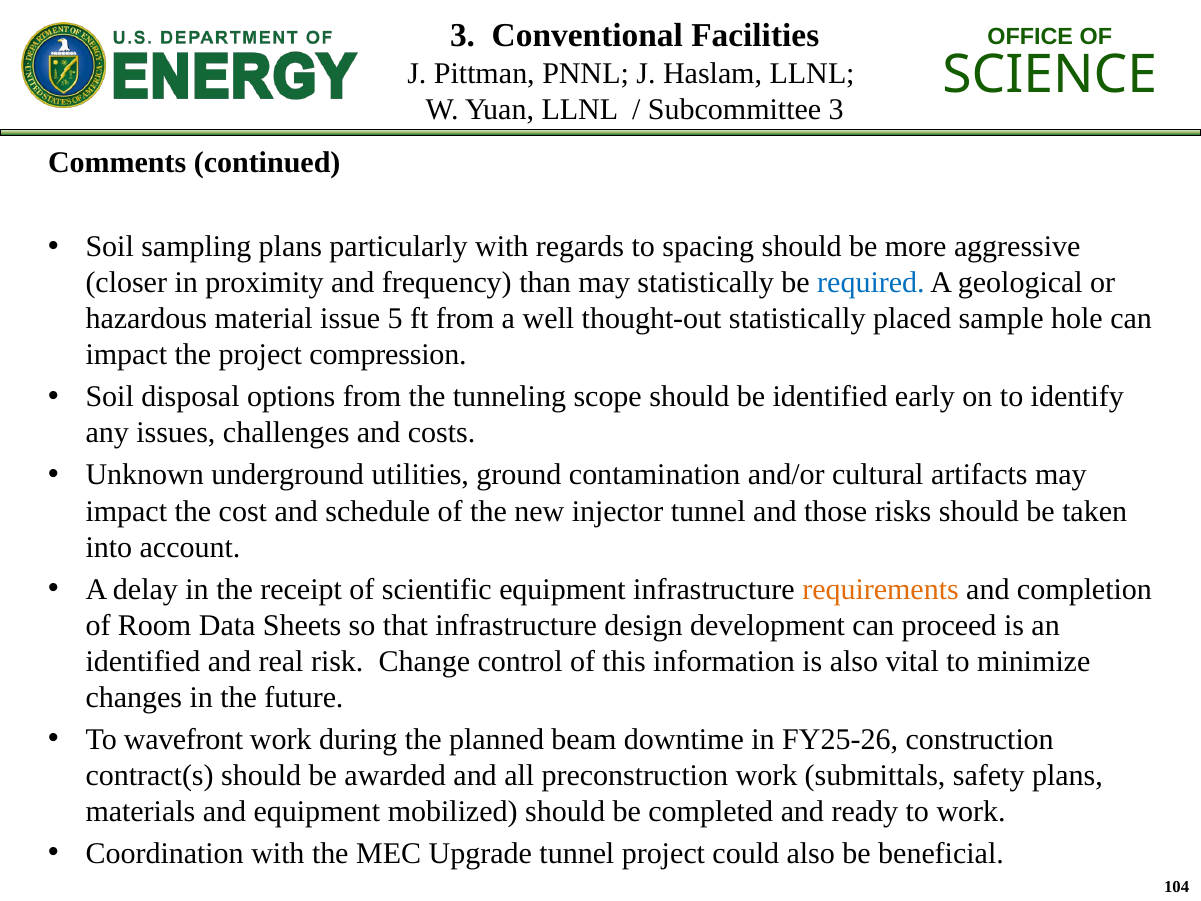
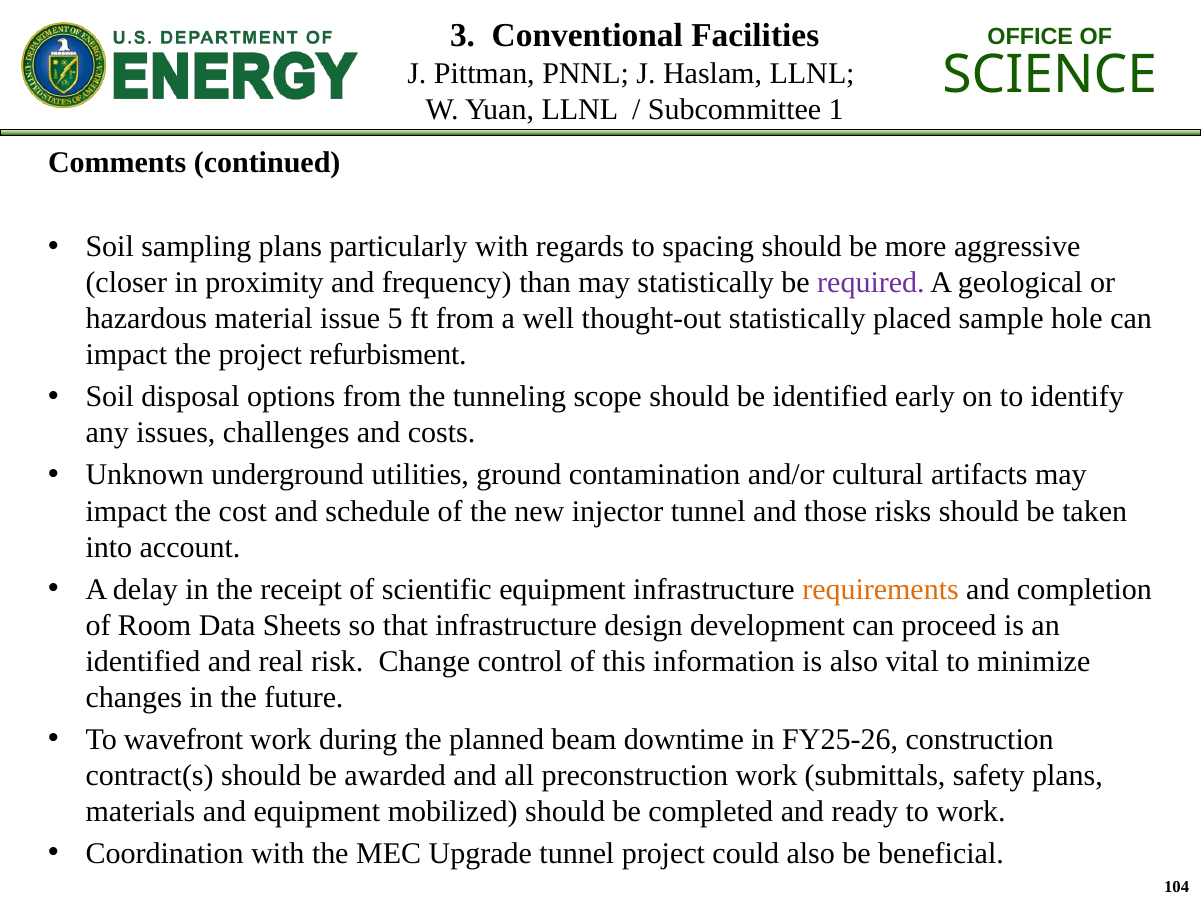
Subcommittee 3: 3 -> 1
required colour: blue -> purple
compression: compression -> refurbisment
